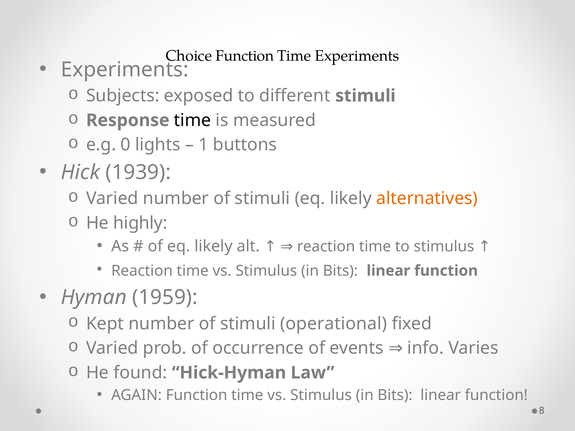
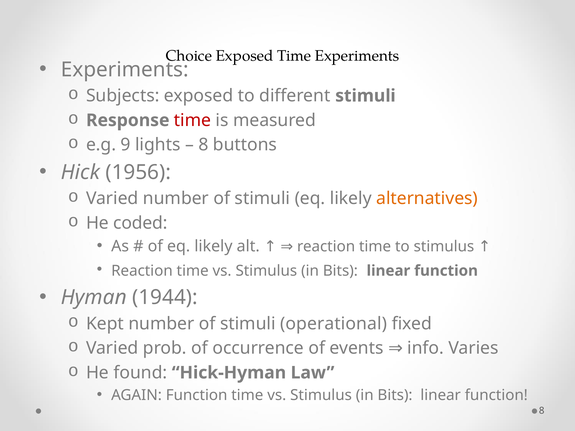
Choice Function: Function -> Exposed
time at (193, 120) colour: black -> red
0: 0 -> 9
1 at (203, 145): 1 -> 8
1939: 1939 -> 1956
highly: highly -> coded
1959: 1959 -> 1944
